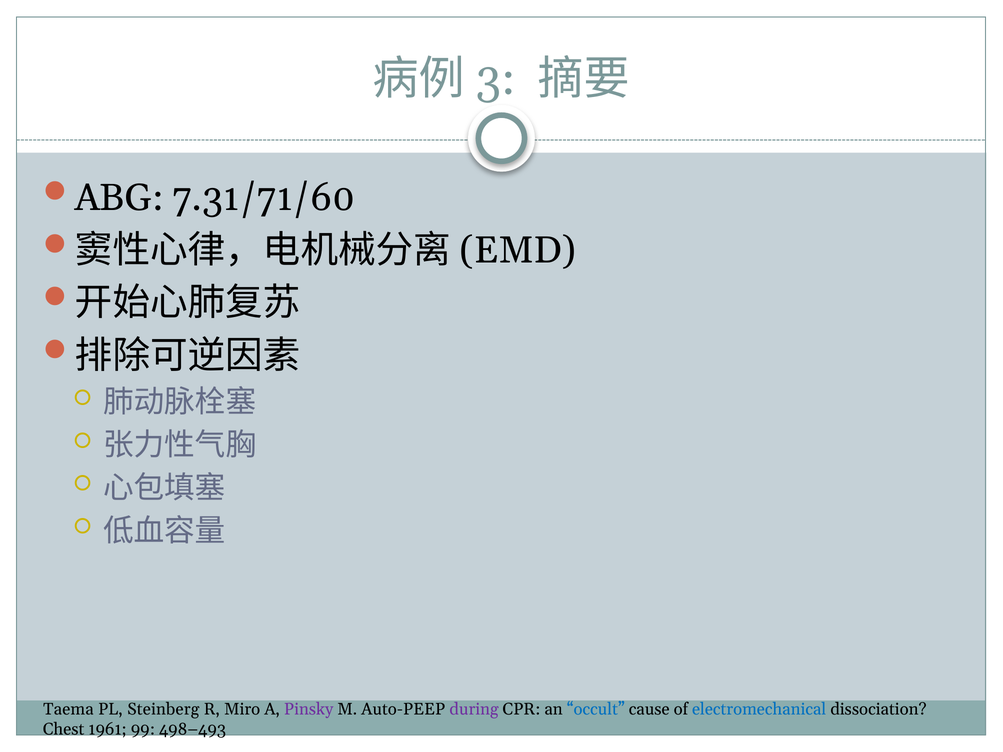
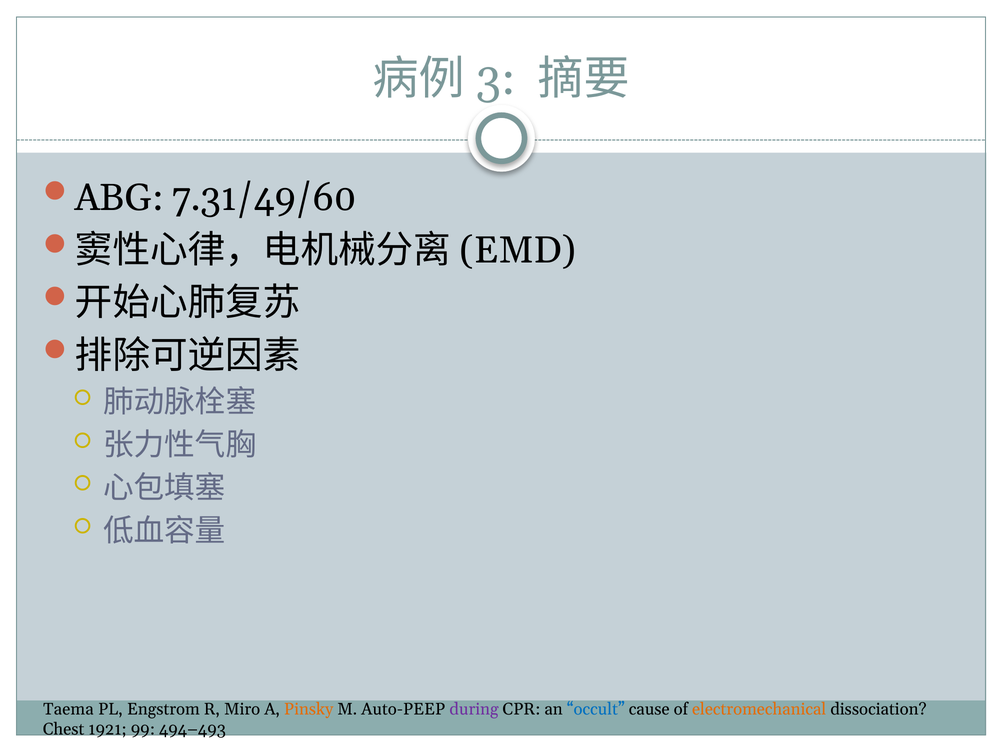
7.31/71/60: 7.31/71/60 -> 7.31/49/60
Steinberg: Steinberg -> Engstrom
Pinsky colour: purple -> orange
electromechanical colour: blue -> orange
1961: 1961 -> 1921
498–493: 498–493 -> 494–493
